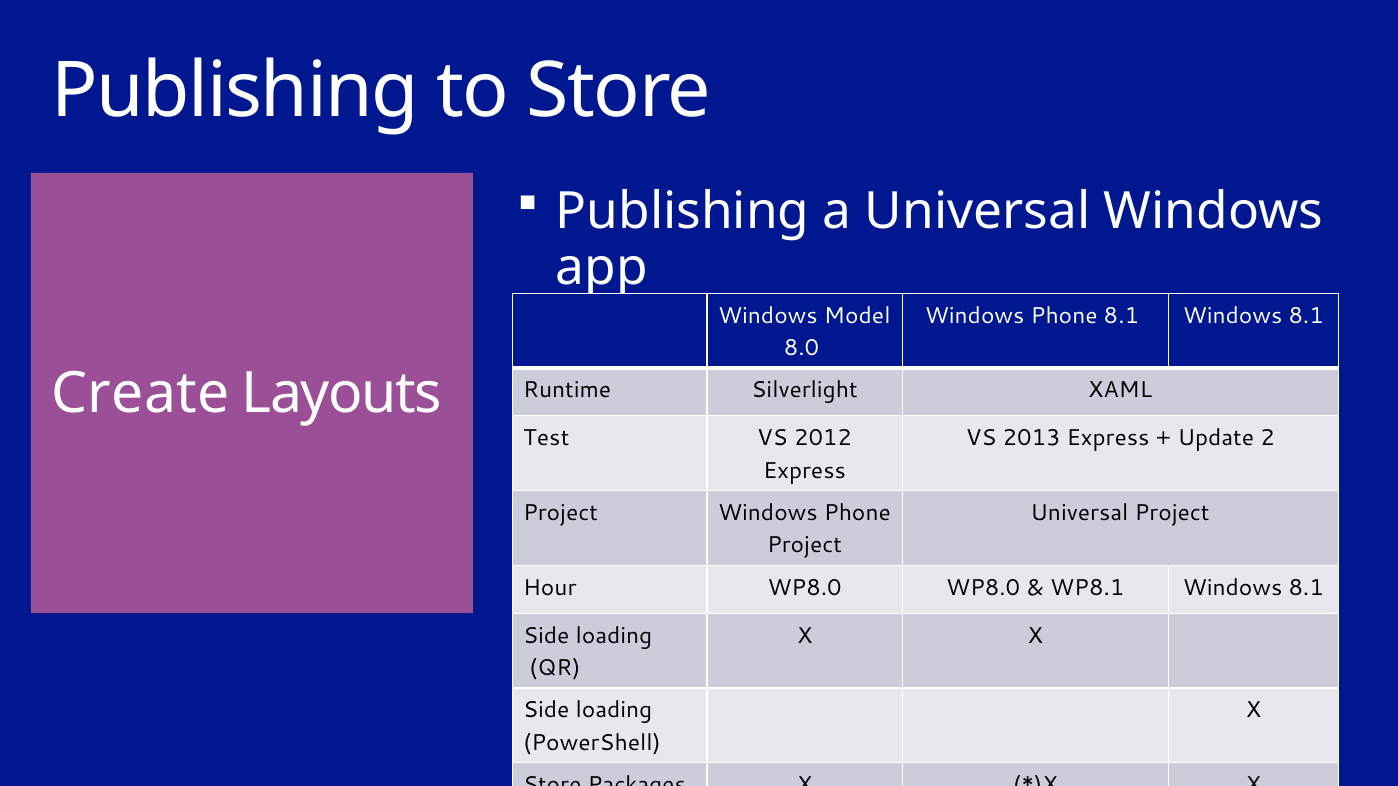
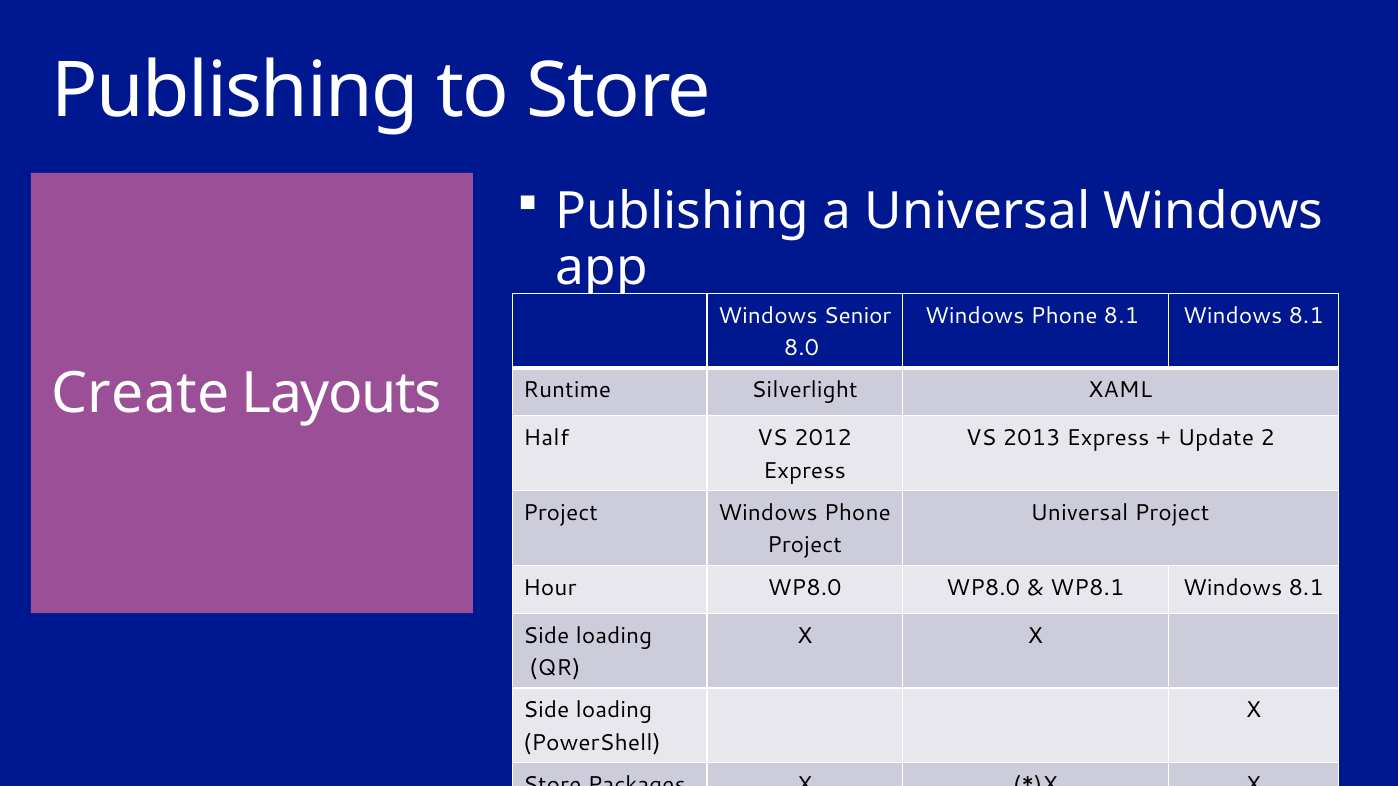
Model: Model -> Senior
Test: Test -> Half
